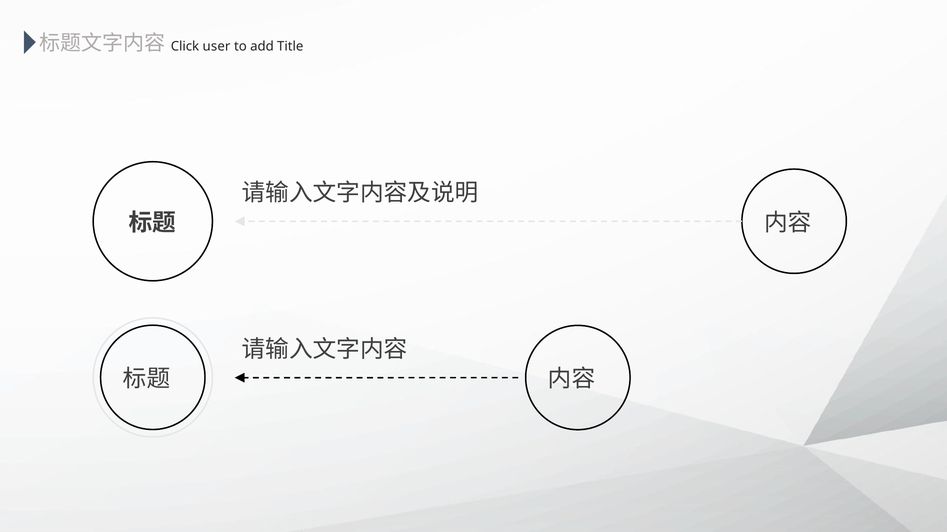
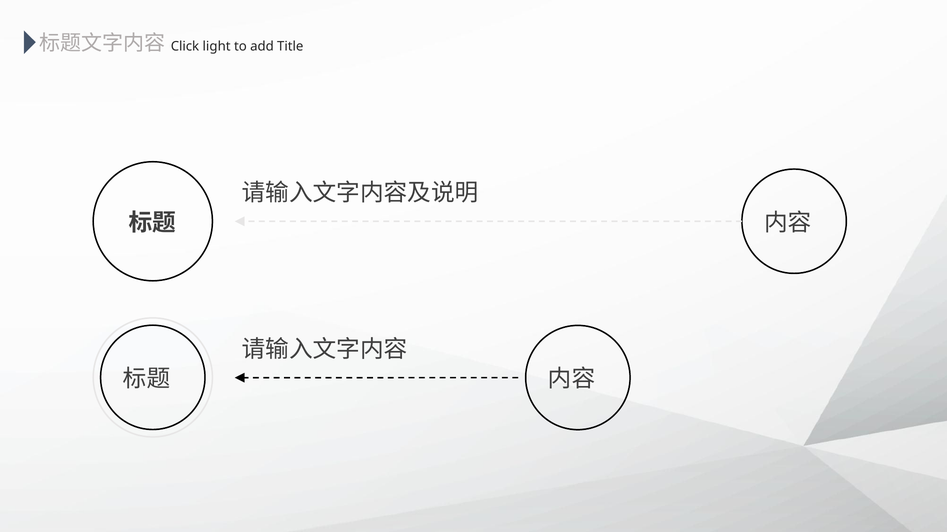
user: user -> light
